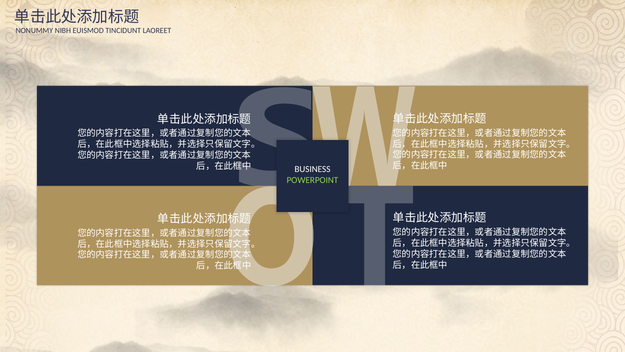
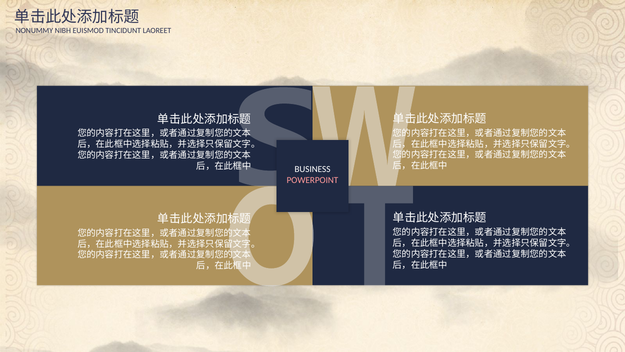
POWERPOINT colour: light green -> pink
